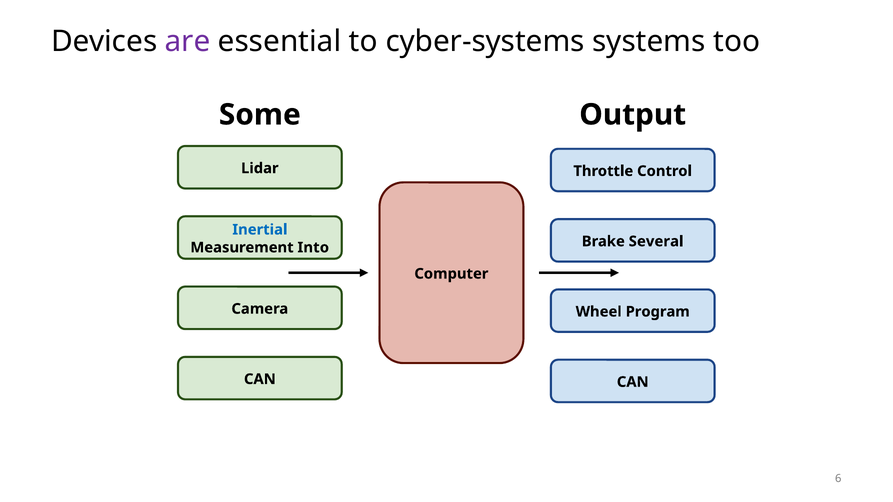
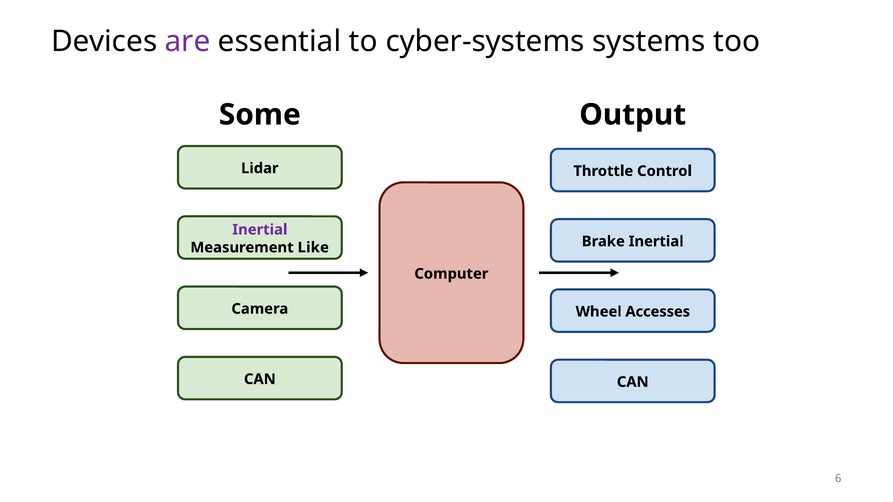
Inertial at (260, 230) colour: blue -> purple
Brake Several: Several -> Inertial
Into: Into -> Like
Program: Program -> Accesses
